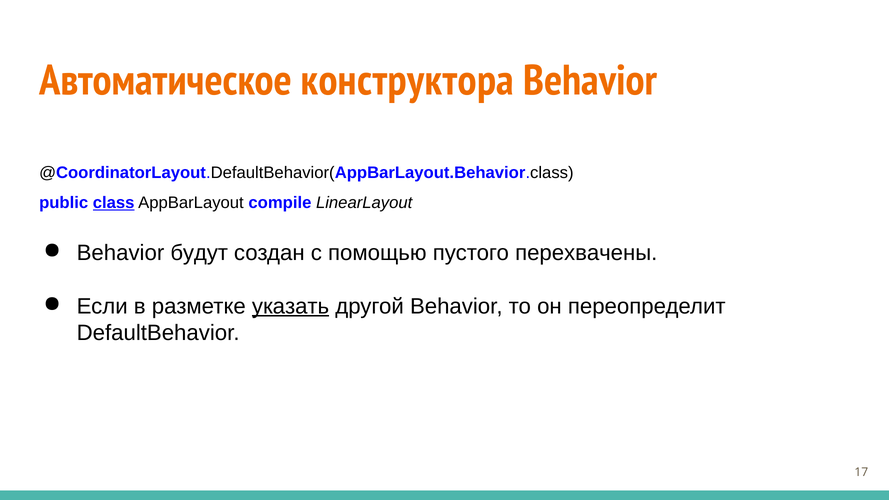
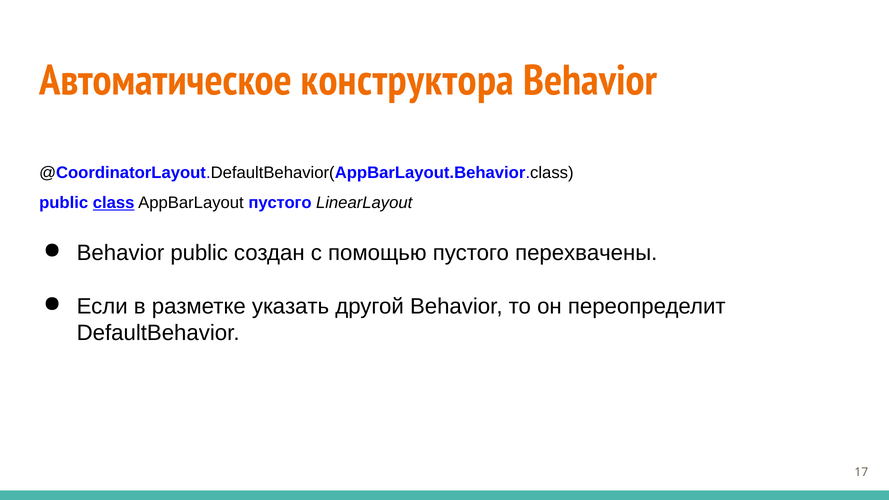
AppBarLayout compile: compile -> пустого
Behavior будут: будут -> public
указать underline: present -> none
